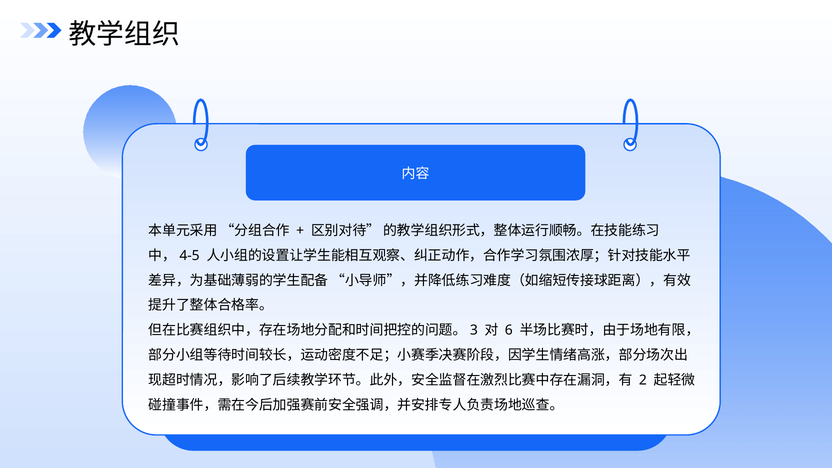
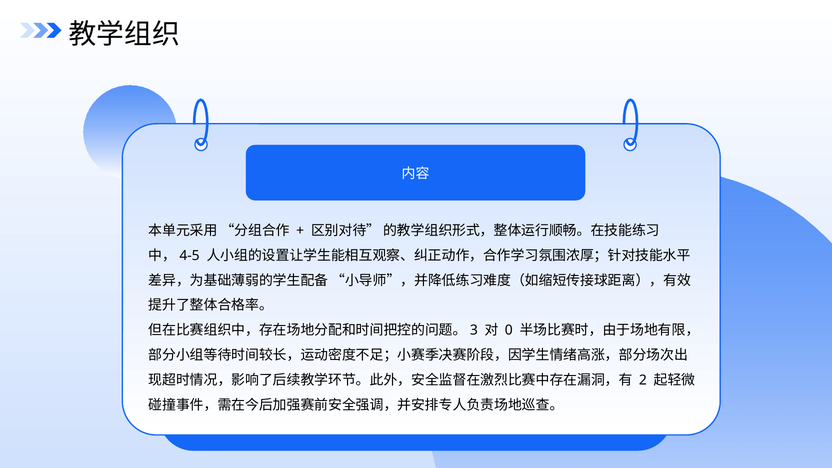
6: 6 -> 0
